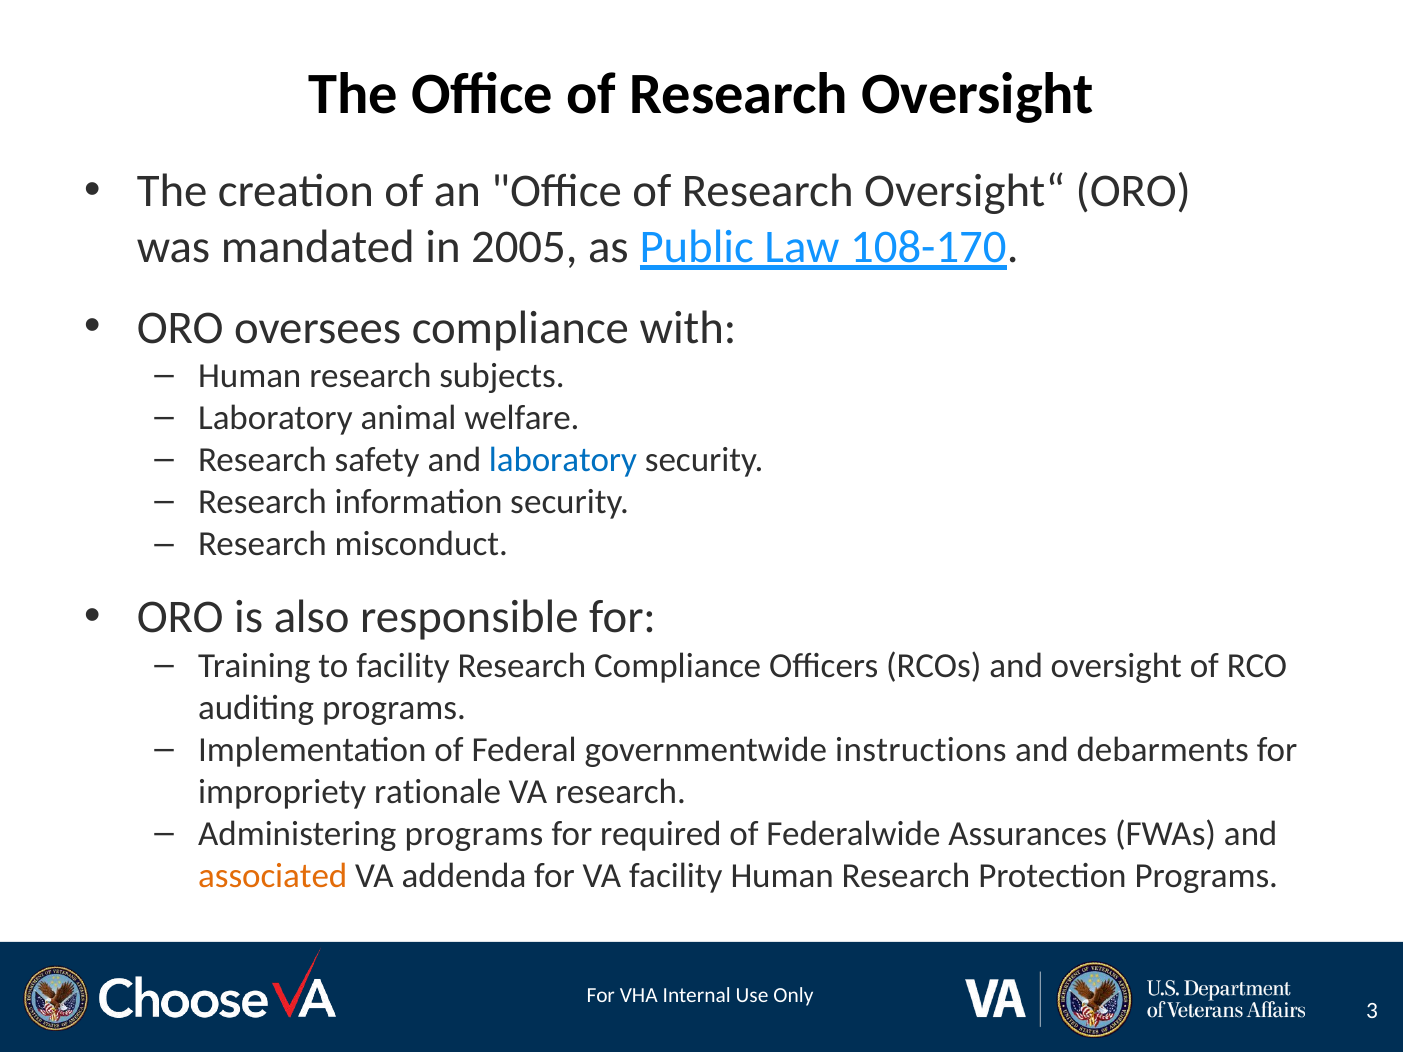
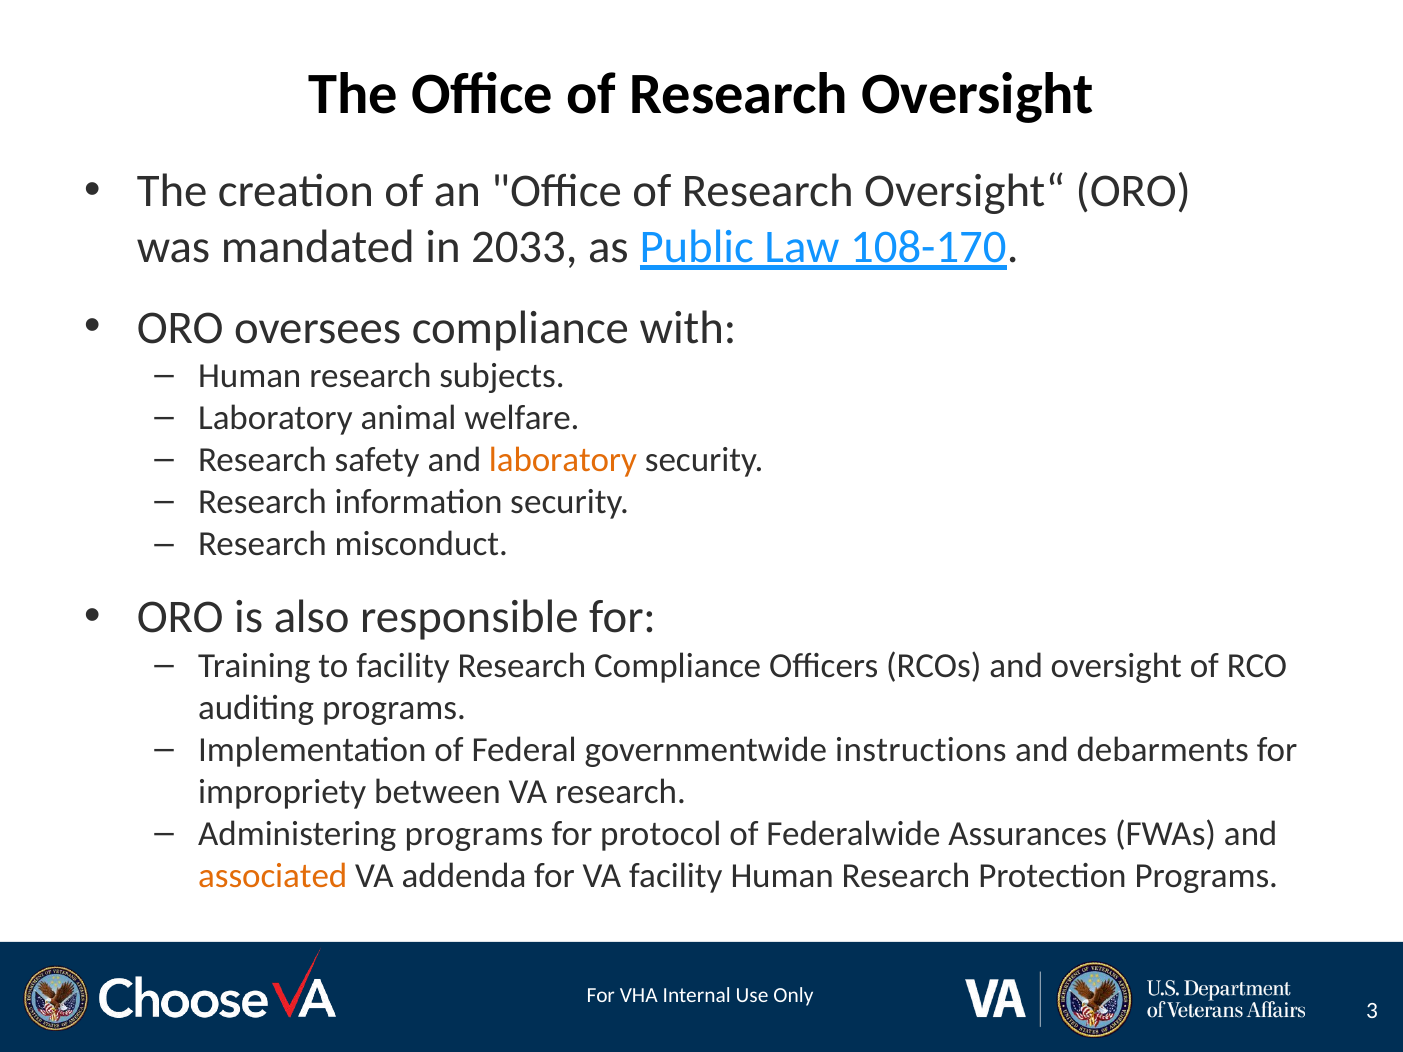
2005: 2005 -> 2033
laboratory at (563, 460) colour: blue -> orange
rationale: rationale -> between
required: required -> protocol
